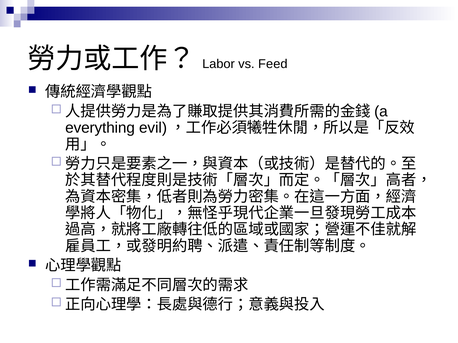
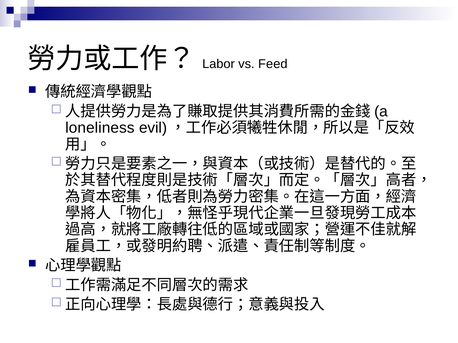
everything: everything -> loneliness
